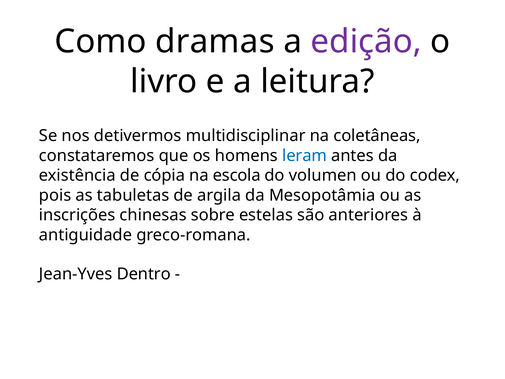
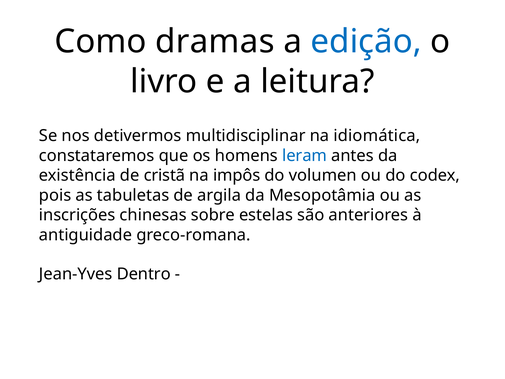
edição colour: purple -> blue
coletâneas: coletâneas -> idiomática
cópia: cópia -> cristã
escola: escola -> impôs
